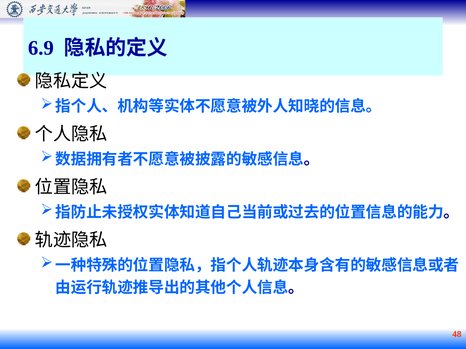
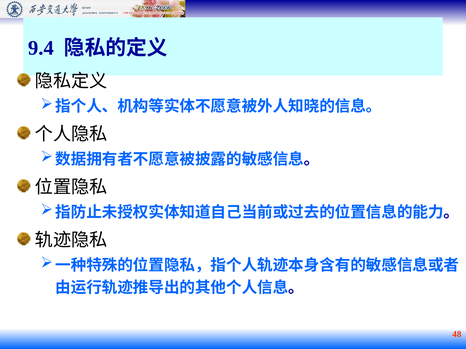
6.9: 6.9 -> 9.4
